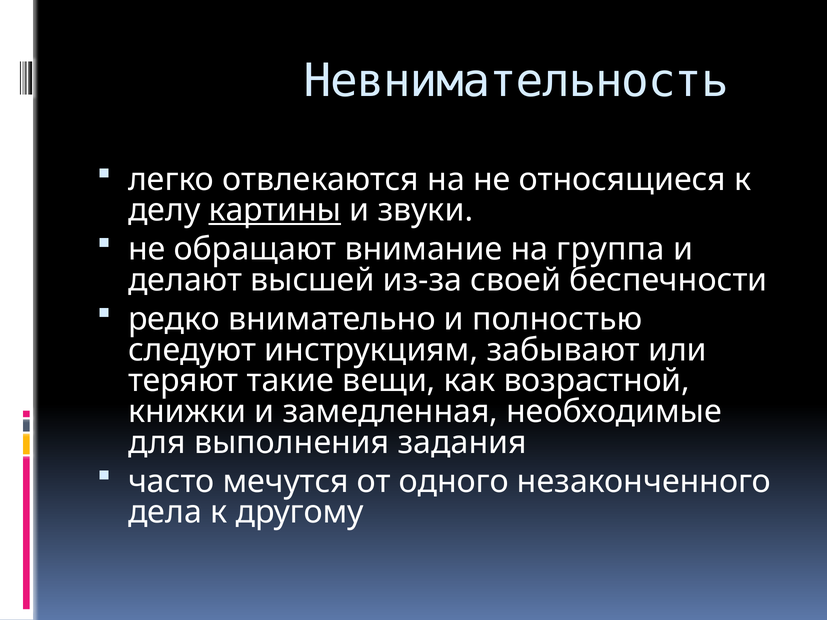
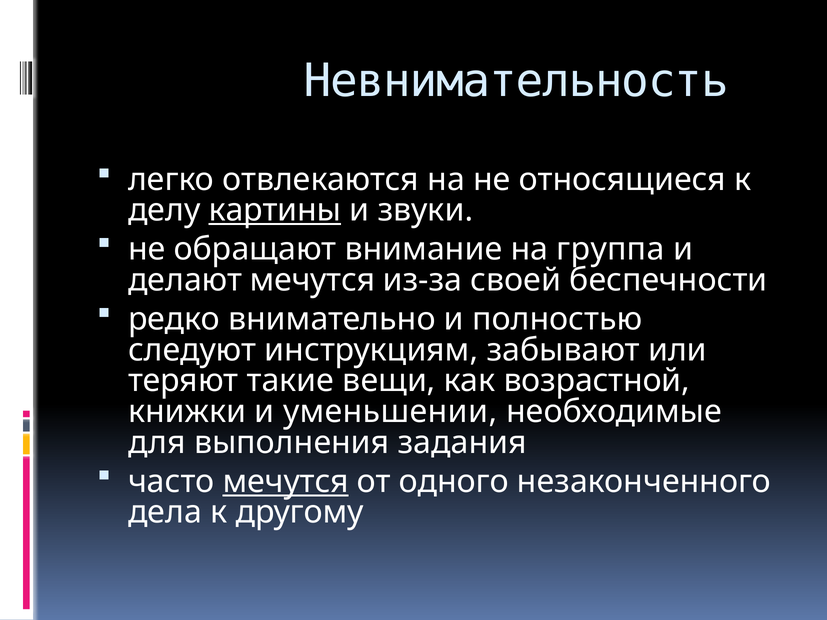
делают высшей: высшей -> мечутся
замедленная: замедленная -> уменьшении
мечутся at (286, 482) underline: none -> present
